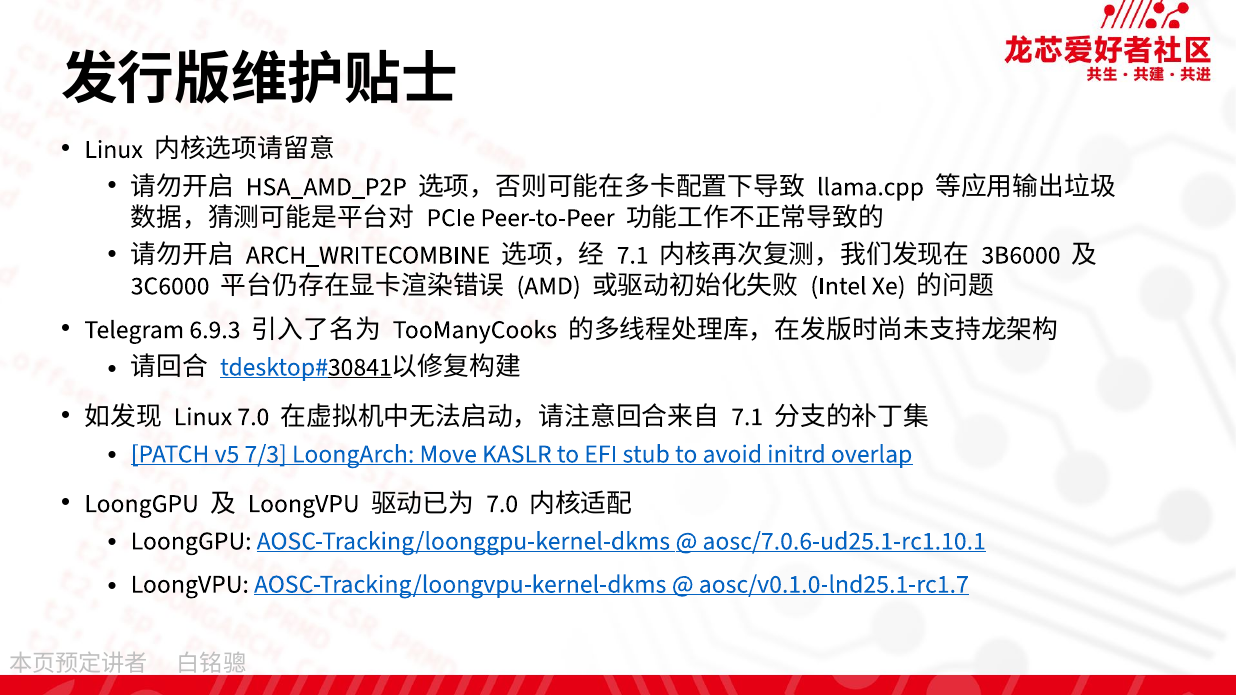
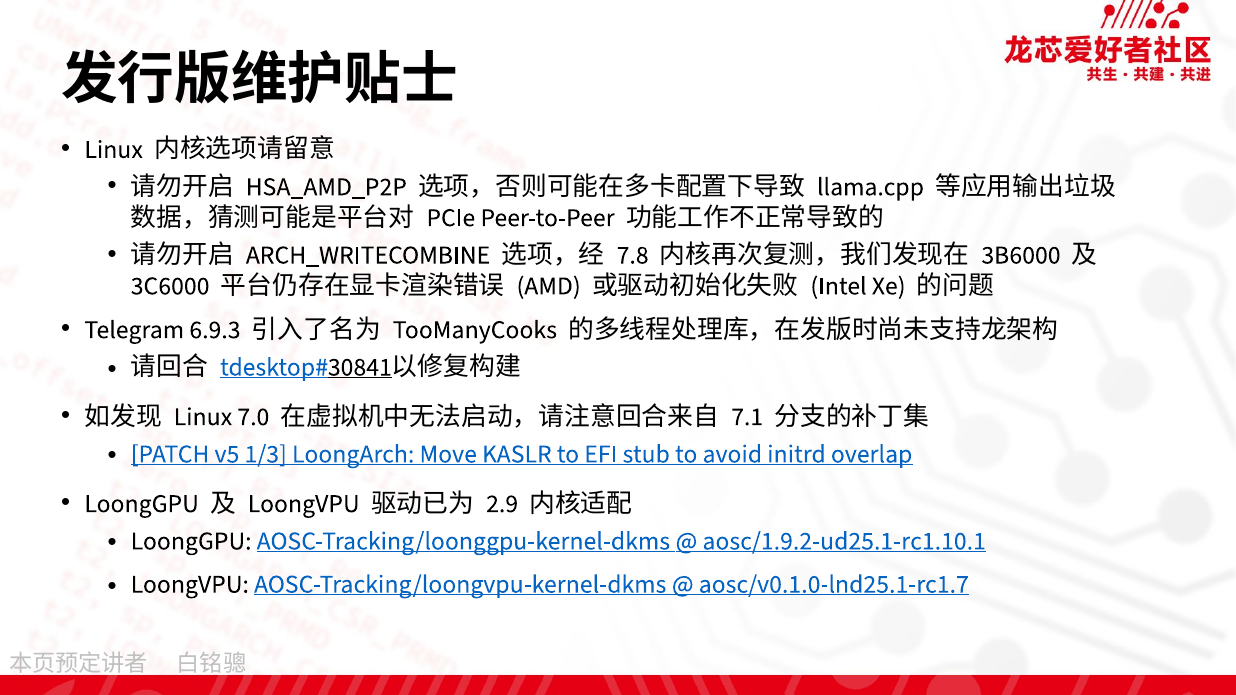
7.1 at (633, 255): 7.1 -> 7.8
7/3: 7/3 -> 1/3
7.0 at (502, 504): 7.0 -> 2.9
aosc/7.0.6-ud25.1-rc1.10.1: aosc/7.0.6-ud25.1-rc1.10.1 -> aosc/1.9.2-ud25.1-rc1.10.1
